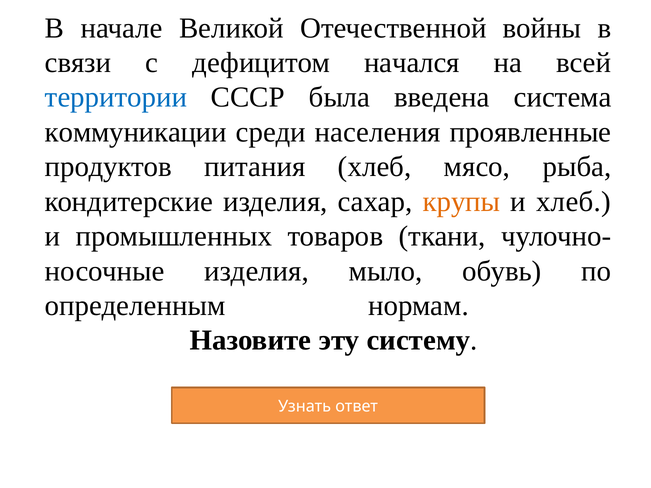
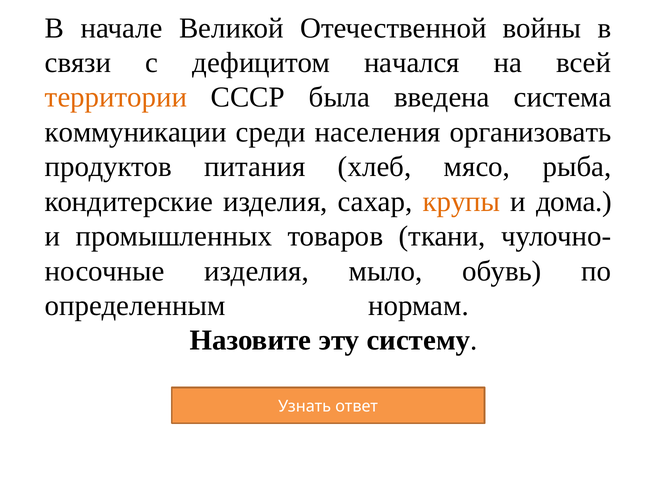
территории colour: blue -> orange
проявленные: проявленные -> организовать
и хлеб: хлеб -> дома
